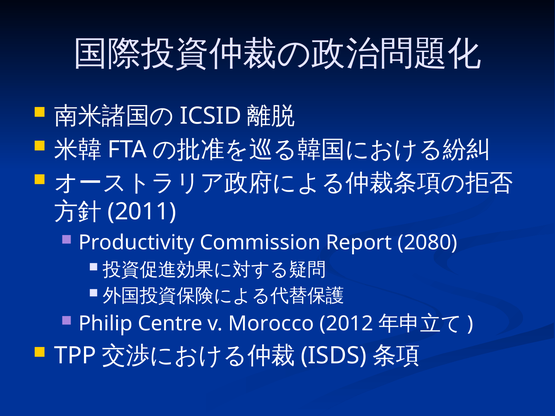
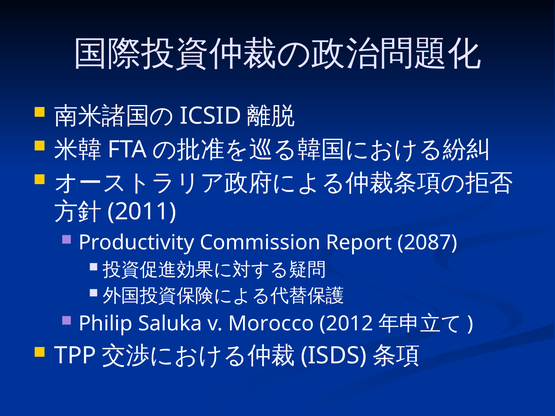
2080: 2080 -> 2087
Centre: Centre -> Saluka
